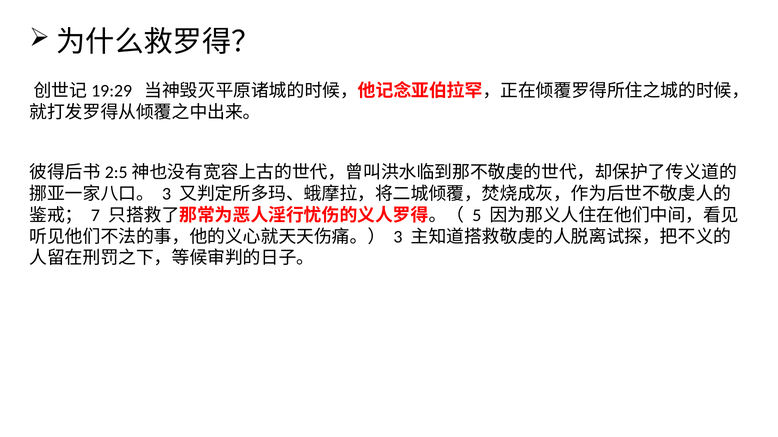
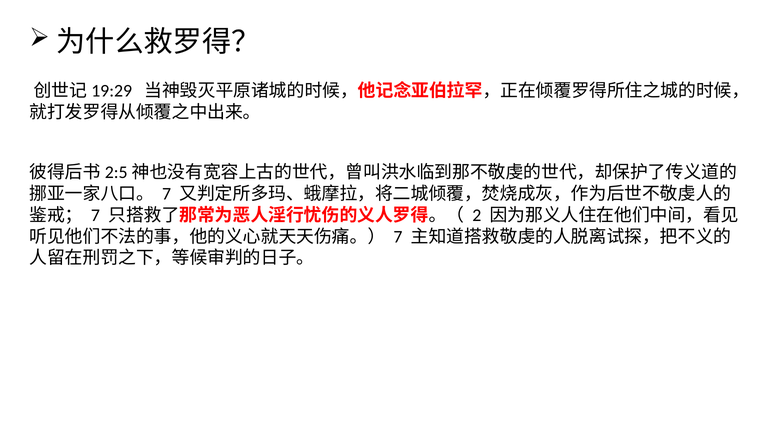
3 at (167, 194): 3 -> 7
5: 5 -> 2
3 at (398, 237): 3 -> 7
